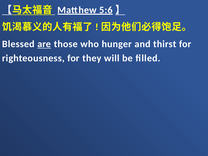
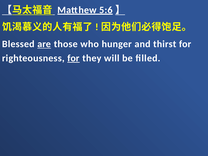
for at (73, 58) underline: none -> present
